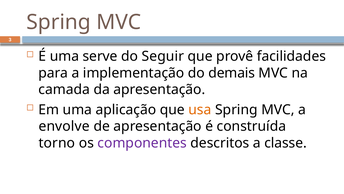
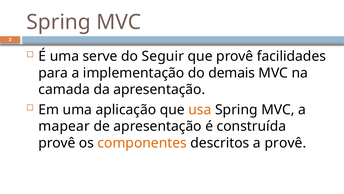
envolve: envolve -> mapear
torno at (57, 143): torno -> provê
componentes colour: purple -> orange
a classe: classe -> provê
